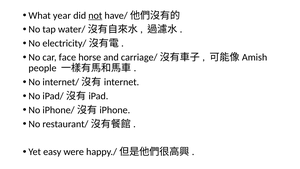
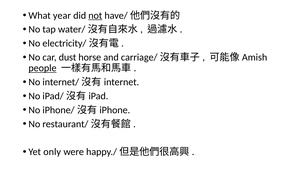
face: face -> dust
people underline: none -> present
easy: easy -> only
